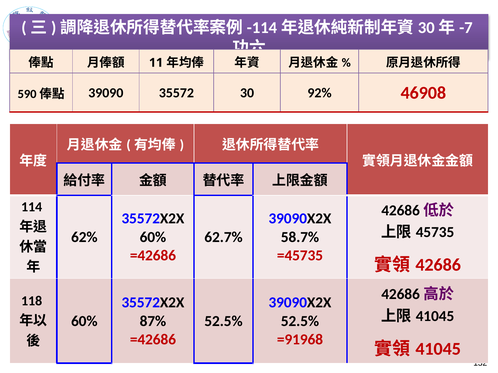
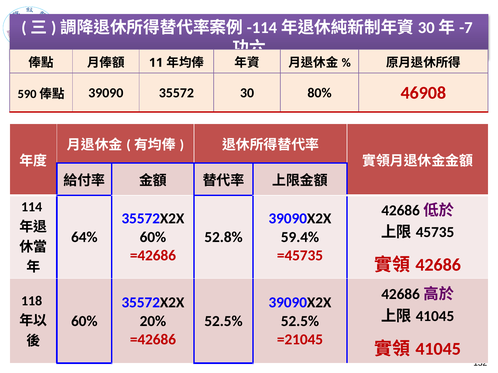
92%: 92% -> 80%
62%: 62% -> 64%
62.7%: 62.7% -> 52.8%
58.7%: 58.7% -> 59.4%
87%: 87% -> 20%
=91968: =91968 -> =21045
